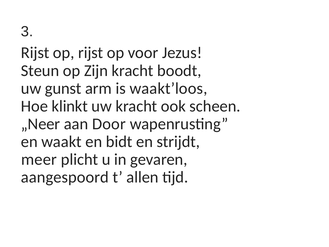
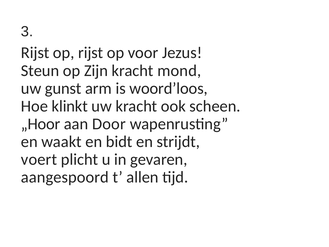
boodt: boodt -> mond
waakt’loos: waakt’loos -> woord’loos
„Neer: „Neer -> „Hoor
meer: meer -> voert
